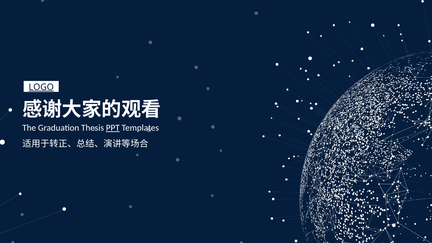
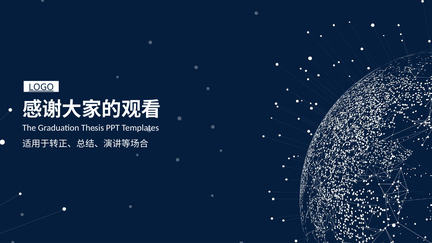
PPT underline: present -> none
